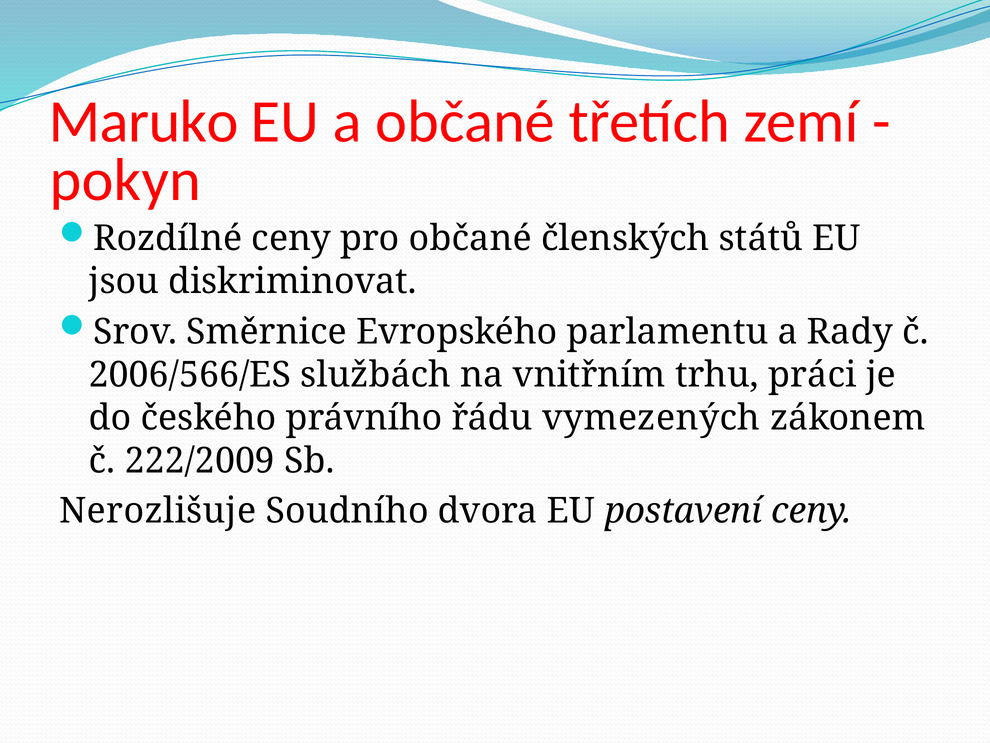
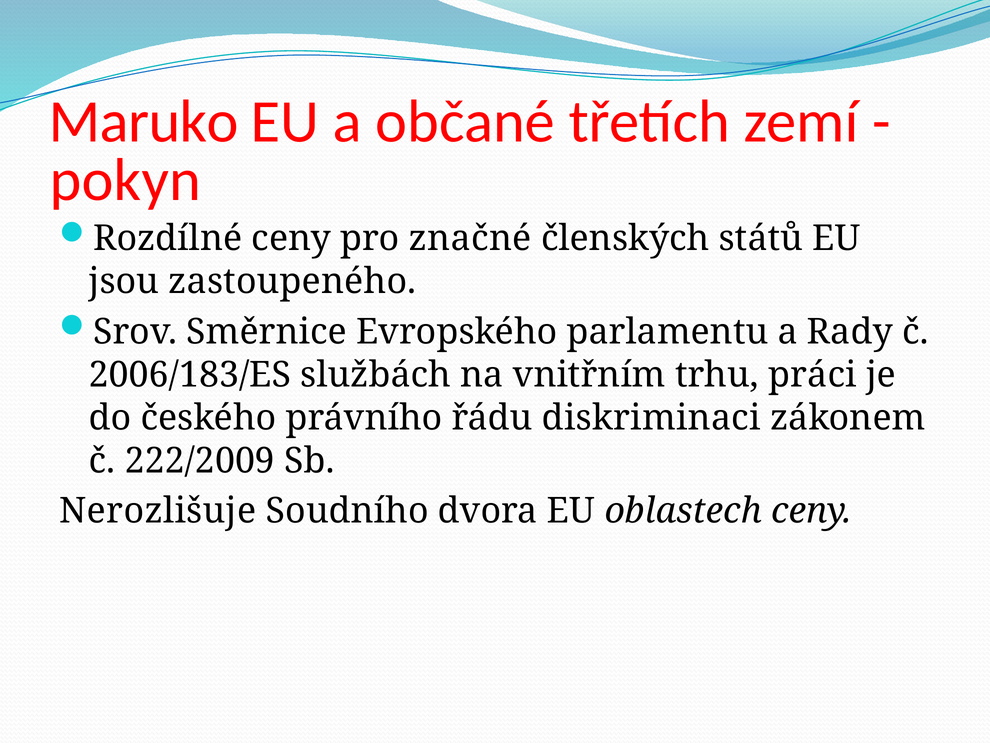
pro občané: občané -> značné
diskriminovat: diskriminovat -> zastoupeného
2006/566/ES: 2006/566/ES -> 2006/183/ES
vymezených: vymezených -> diskriminaci
postavení: postavení -> oblastech
